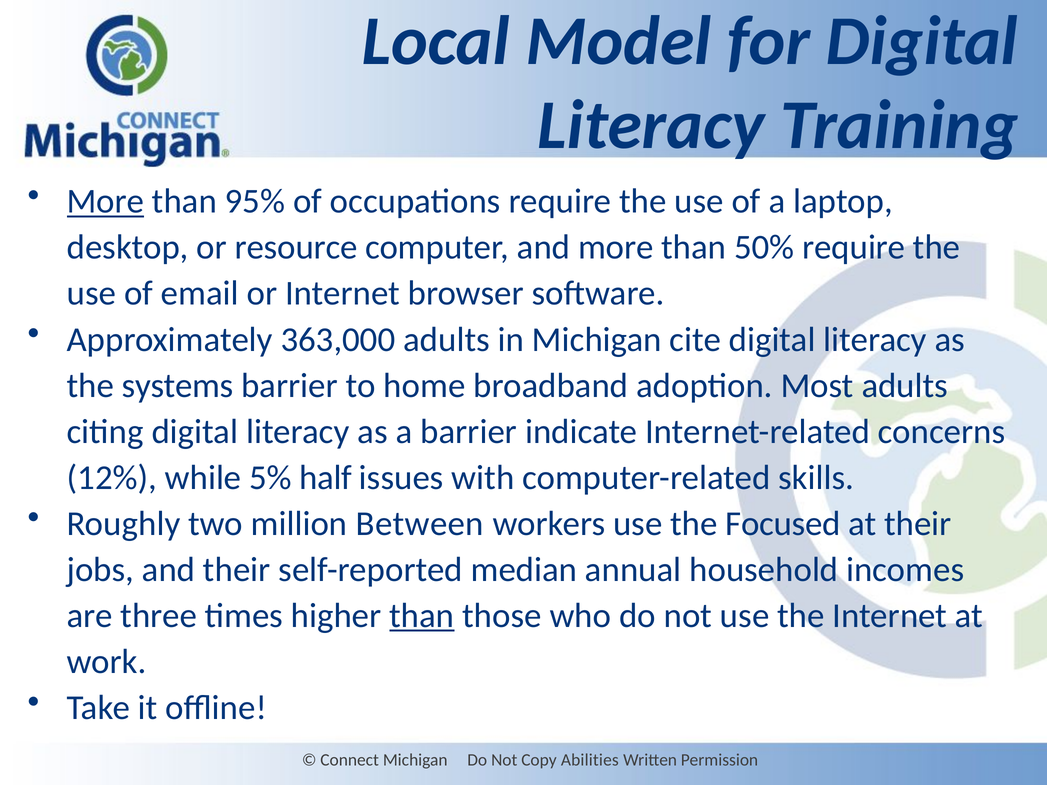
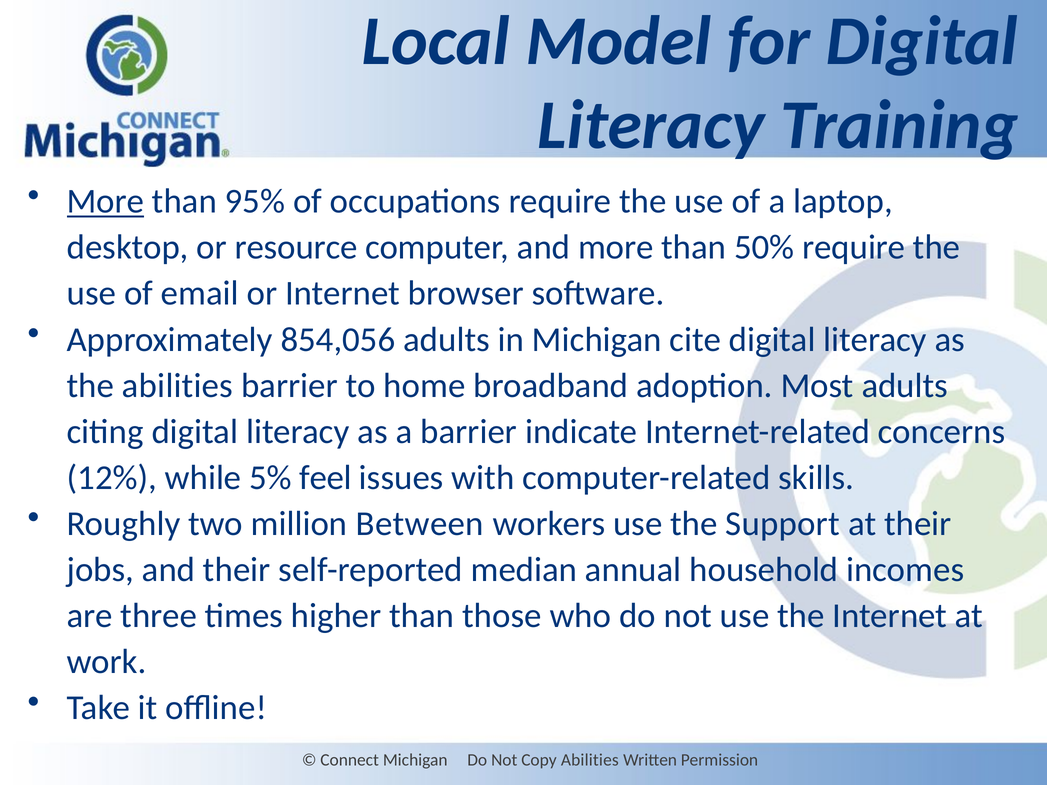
363,000: 363,000 -> 854,056
the systems: systems -> abilities
half: half -> feel
Focused: Focused -> Support
than at (422, 616) underline: present -> none
